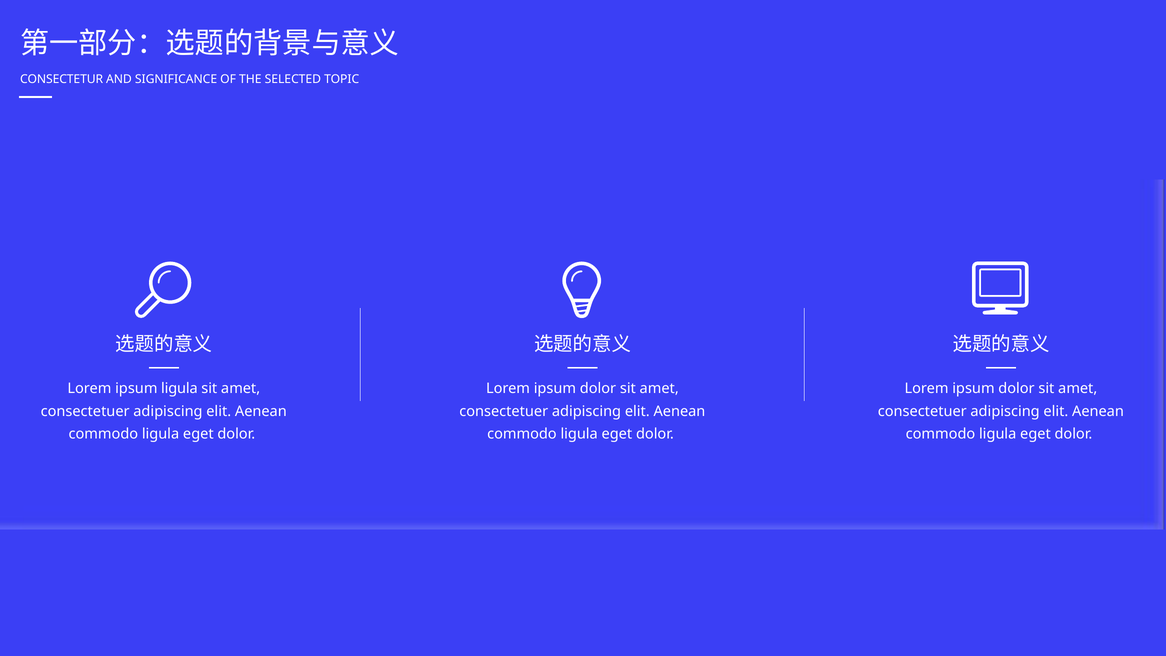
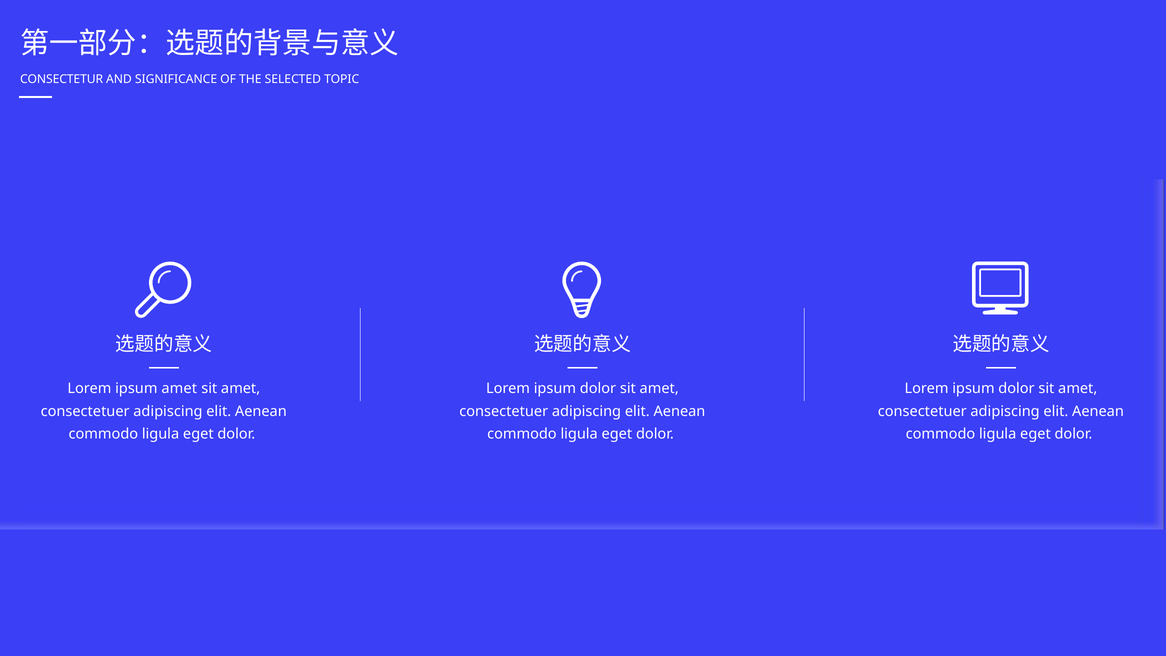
ipsum ligula: ligula -> amet
